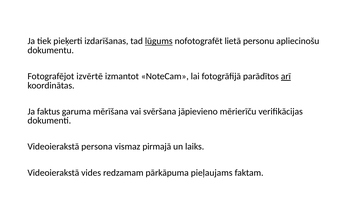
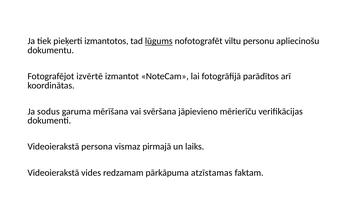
izdarīšanas: izdarīšanas -> izmantotos
lietā: lietā -> viltu
arī underline: present -> none
faktus: faktus -> sodus
pieļaujams: pieļaujams -> atzīstamas
